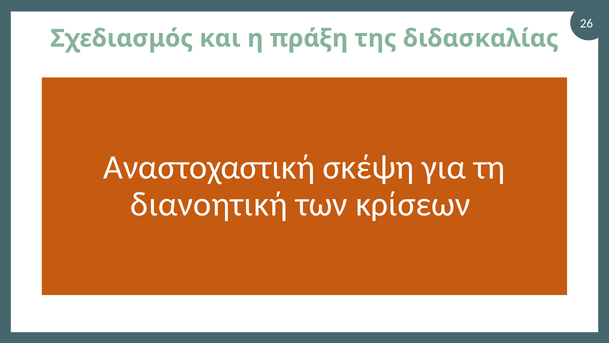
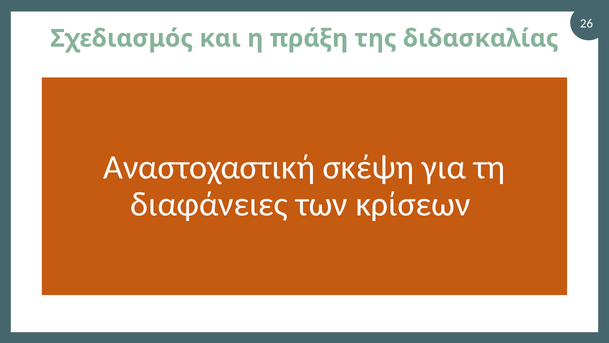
διανοητική: διανοητική -> διαφάνειες
